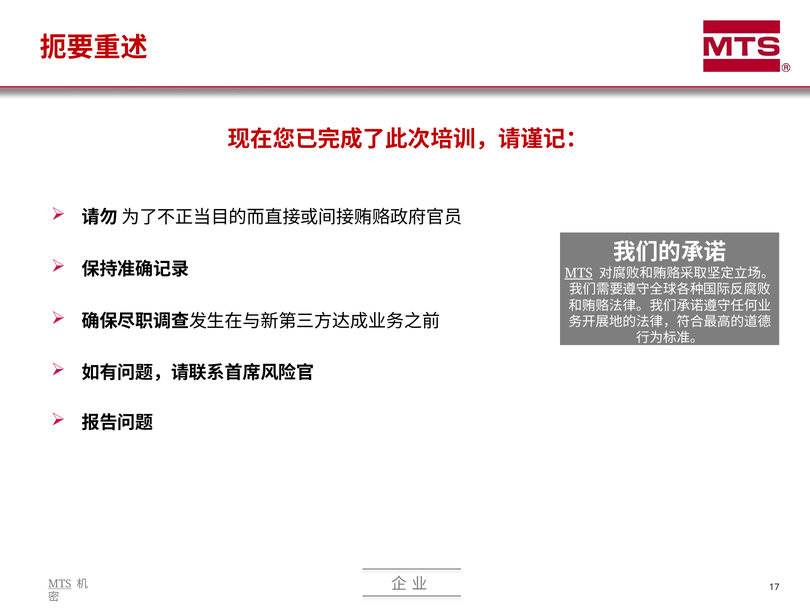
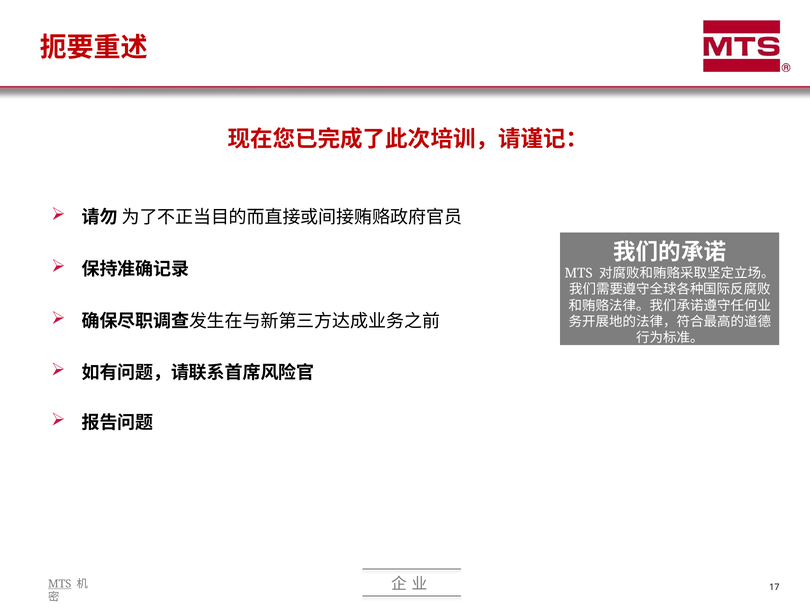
MTS at (579, 273) underline: present -> none
